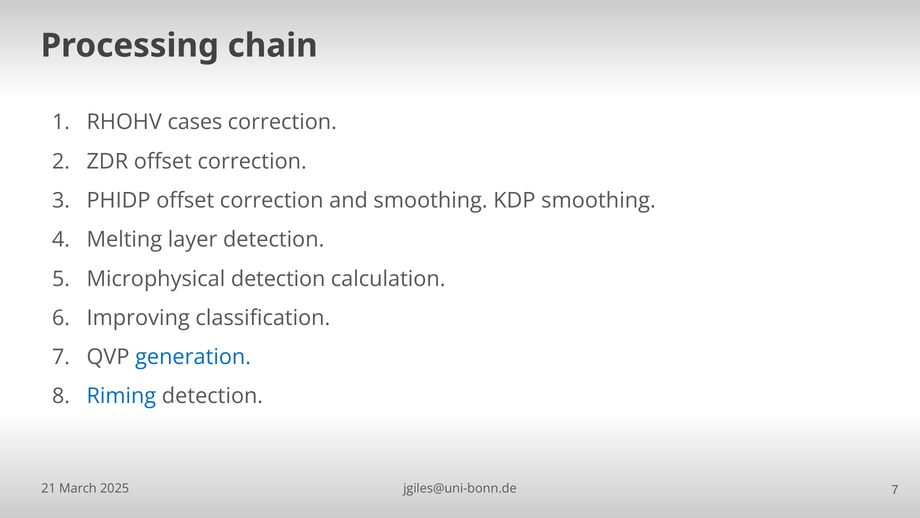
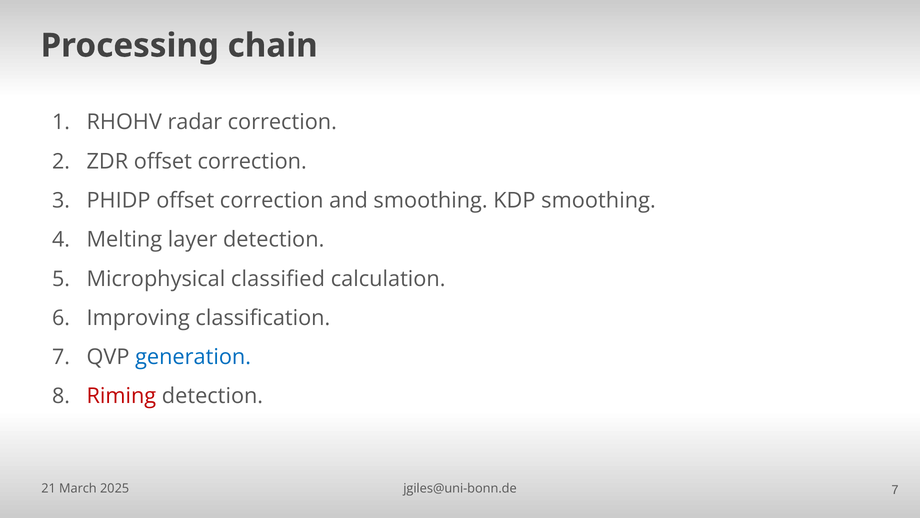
cases: cases -> radar
Microphysical detection: detection -> classified
Riming colour: blue -> red
